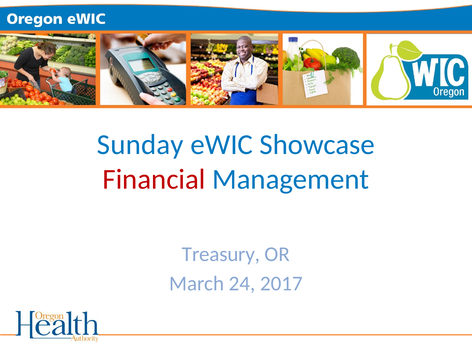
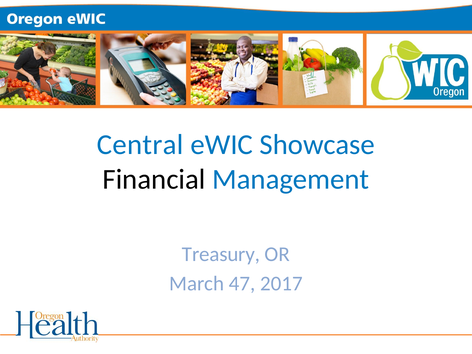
Sunday: Sunday -> Central
Financial colour: red -> black
24: 24 -> 47
